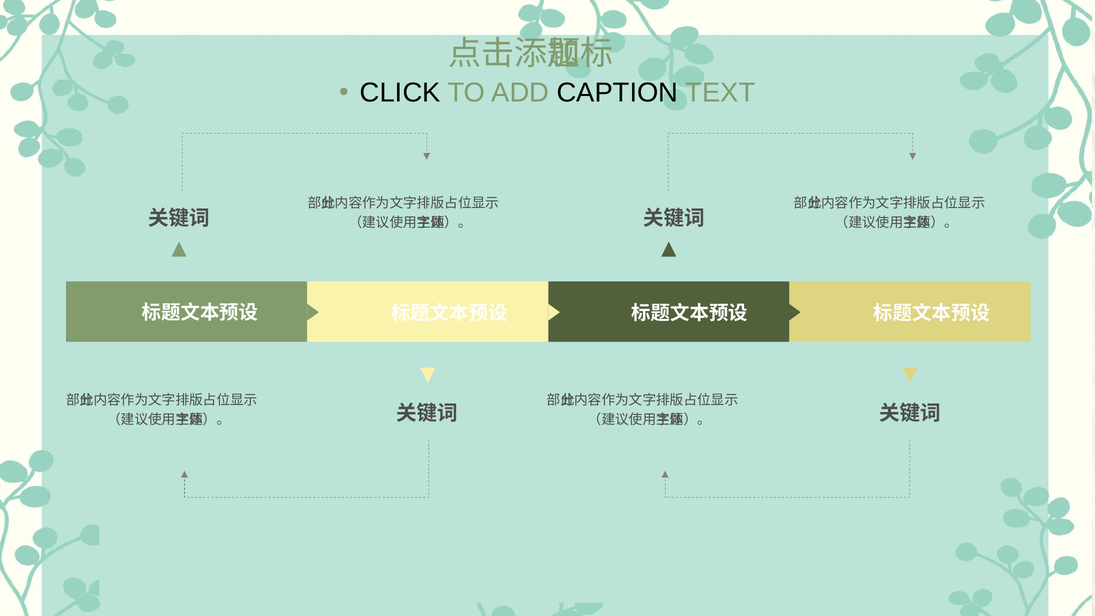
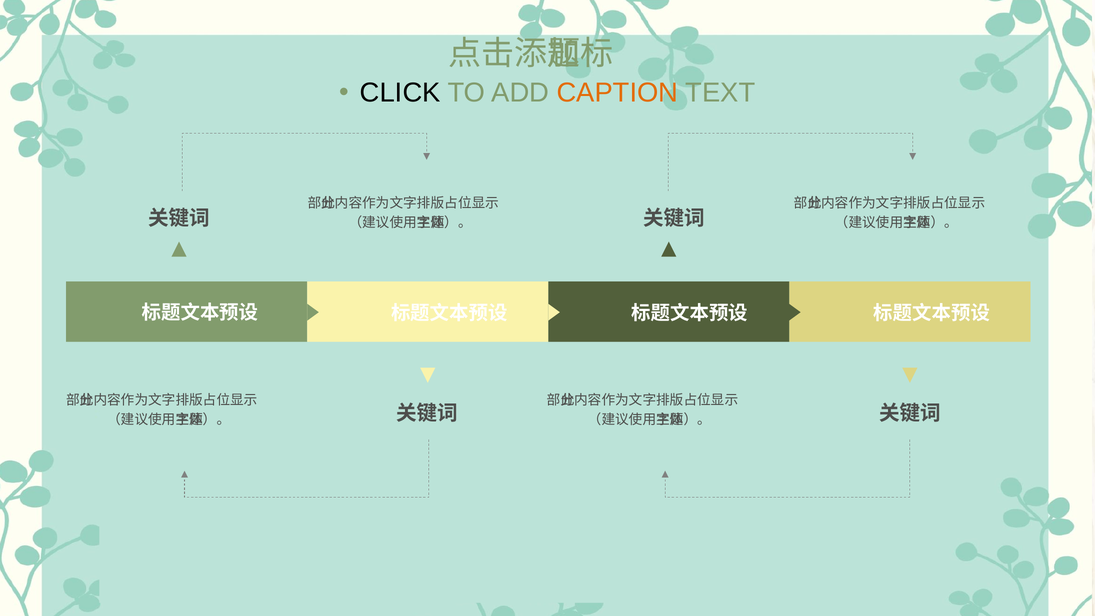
CAPTION colour: black -> orange
